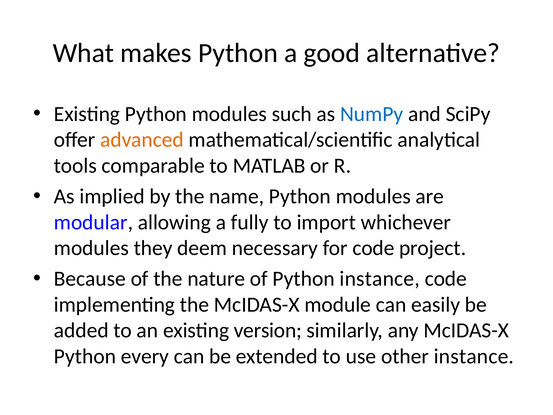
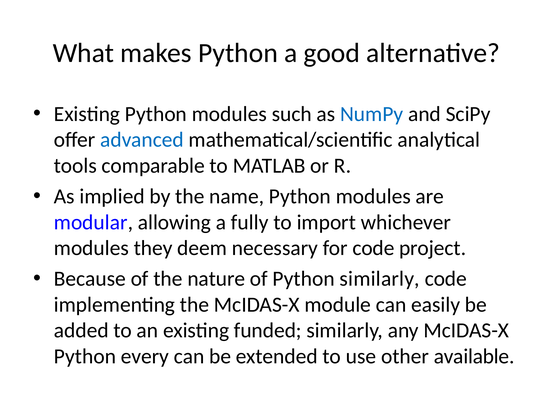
advanced colour: orange -> blue
Python instance: instance -> similarly
version: version -> funded
other instance: instance -> available
